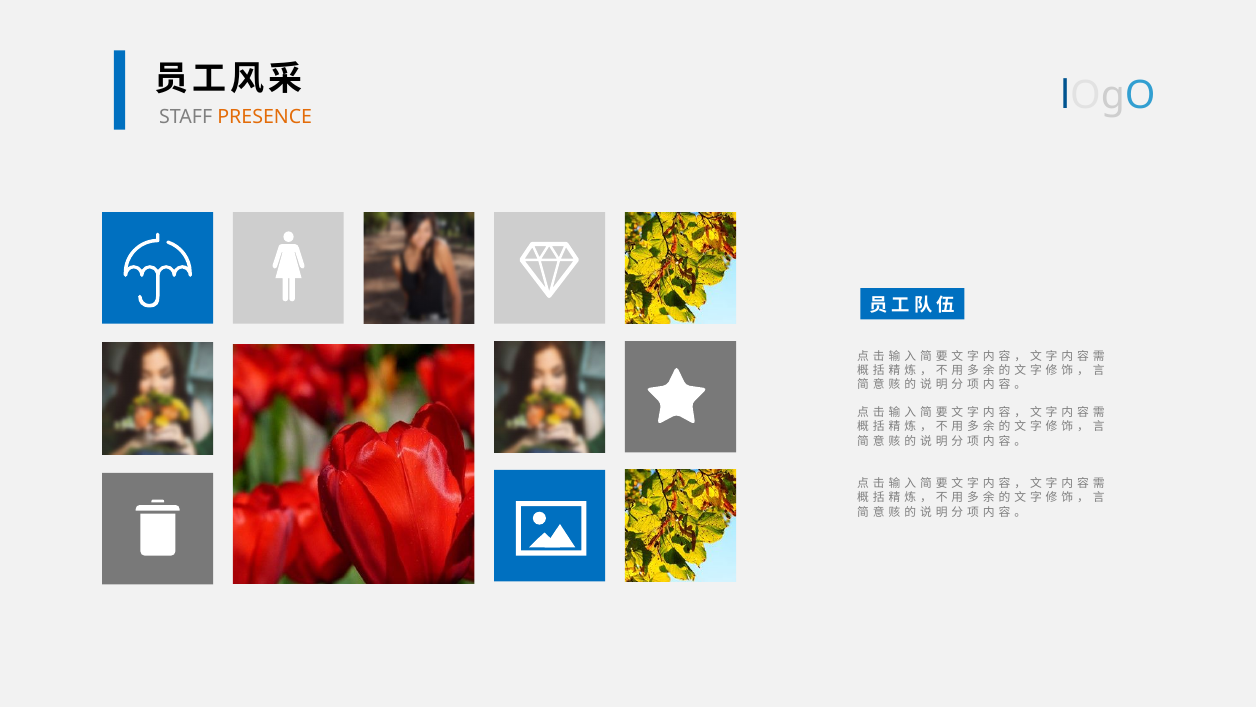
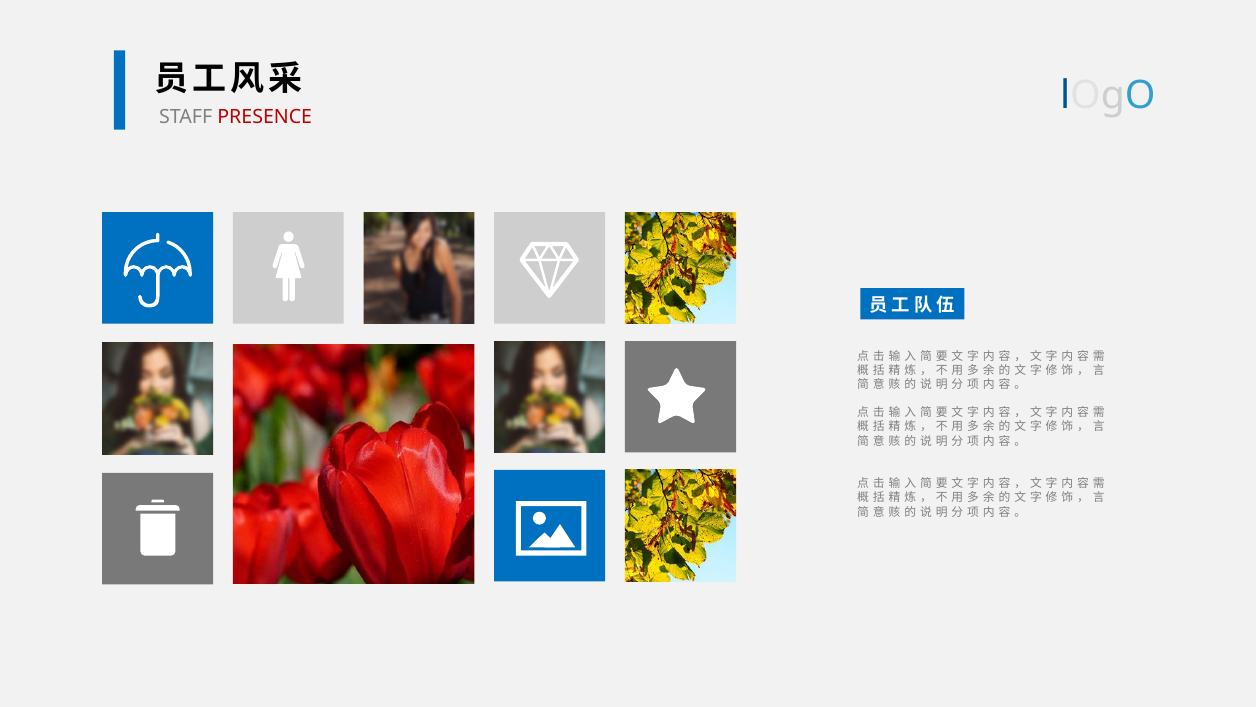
PRESENCE colour: orange -> red
